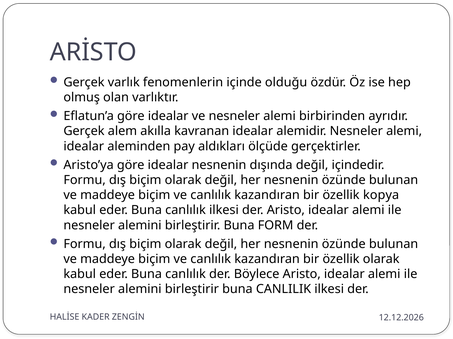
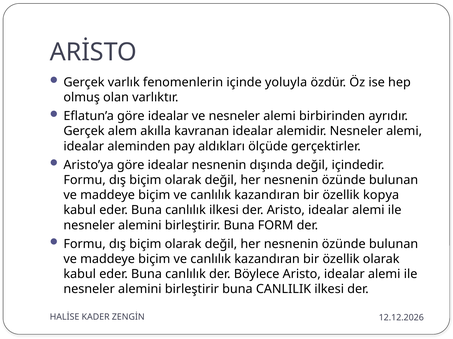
olduğu: olduğu -> yoluyla
